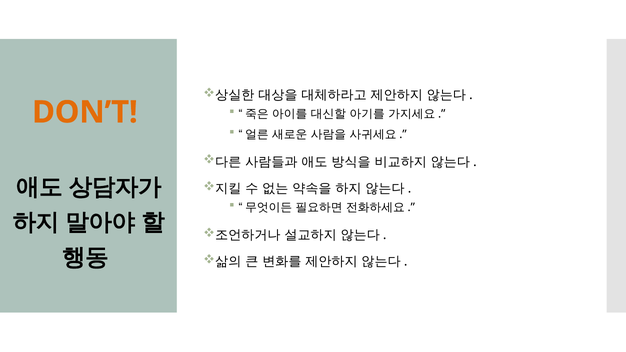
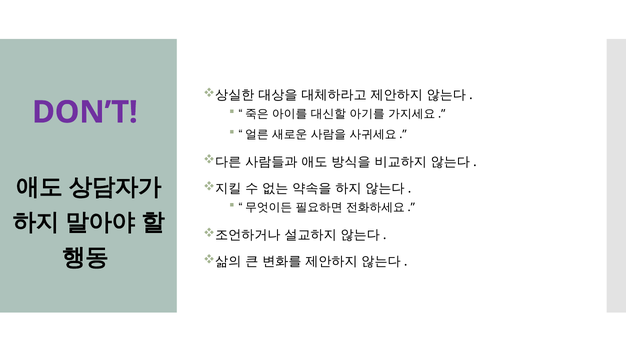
DON’T colour: orange -> purple
